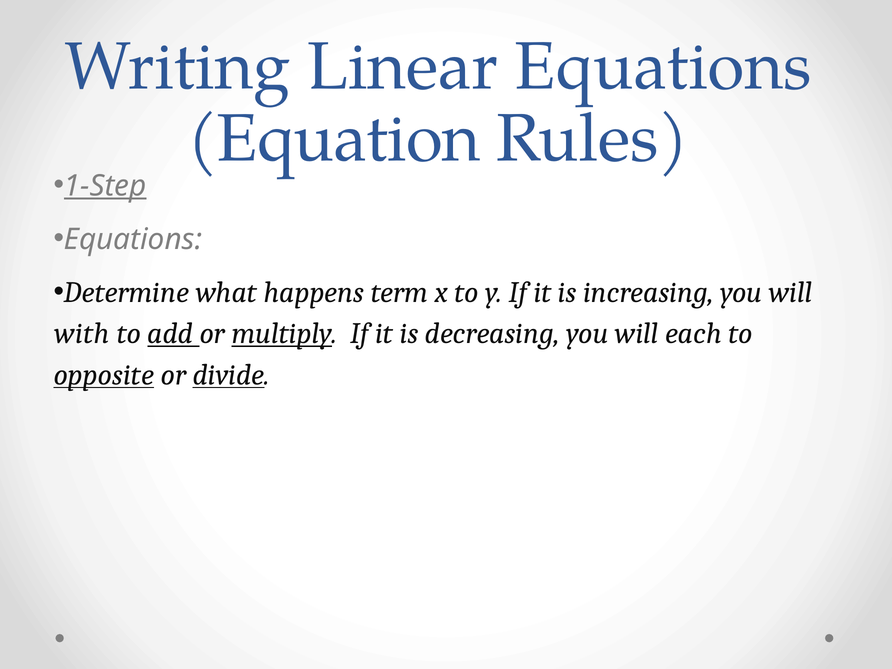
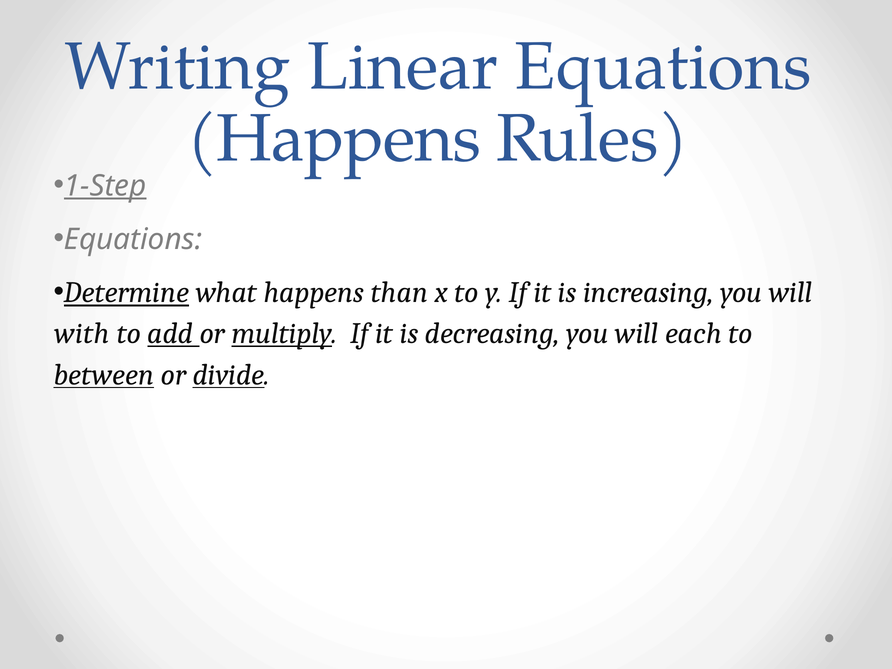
Equation at (334, 138): Equation -> Happens
Determine underline: none -> present
term: term -> than
opposite: opposite -> between
